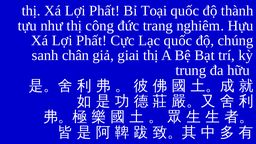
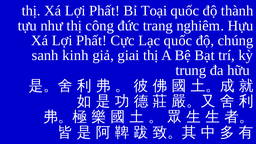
chân: chân -> kinh
